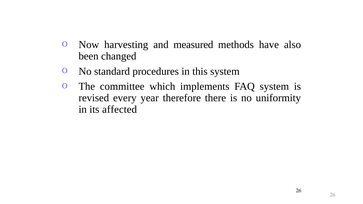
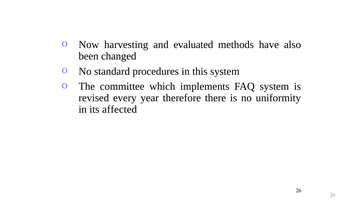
measured: measured -> evaluated
